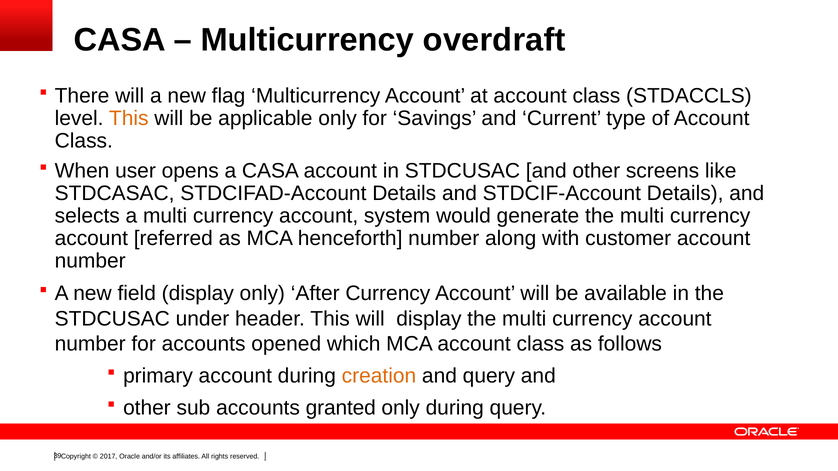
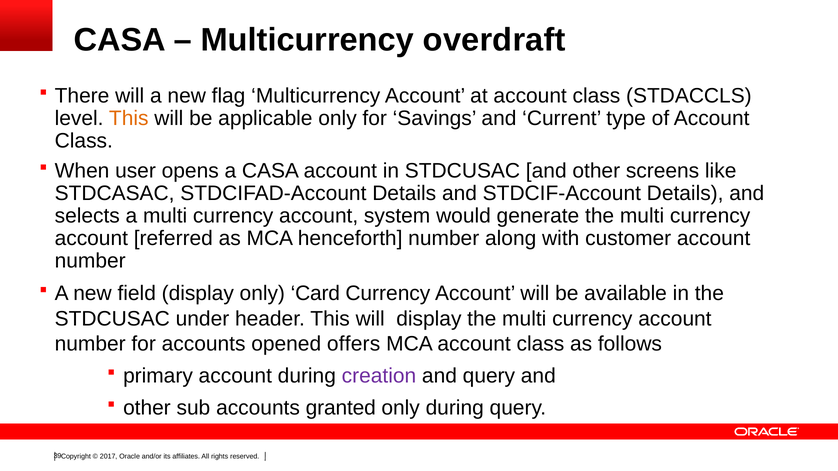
After: After -> Card
which: which -> offers
creation colour: orange -> purple
